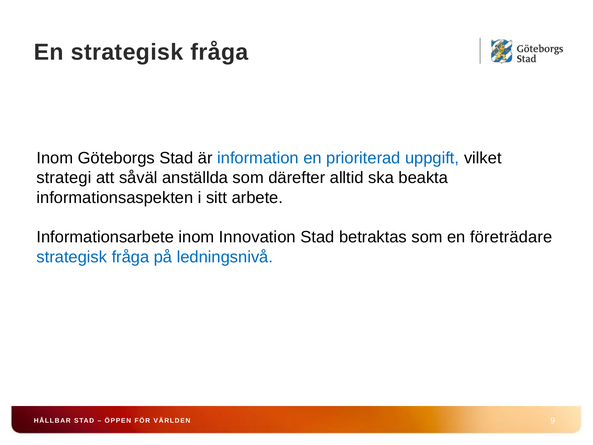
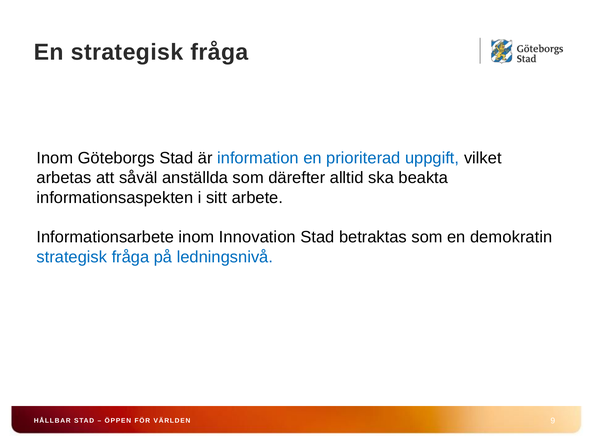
strategi: strategi -> arbetas
företrädare: företrädare -> demokratin
